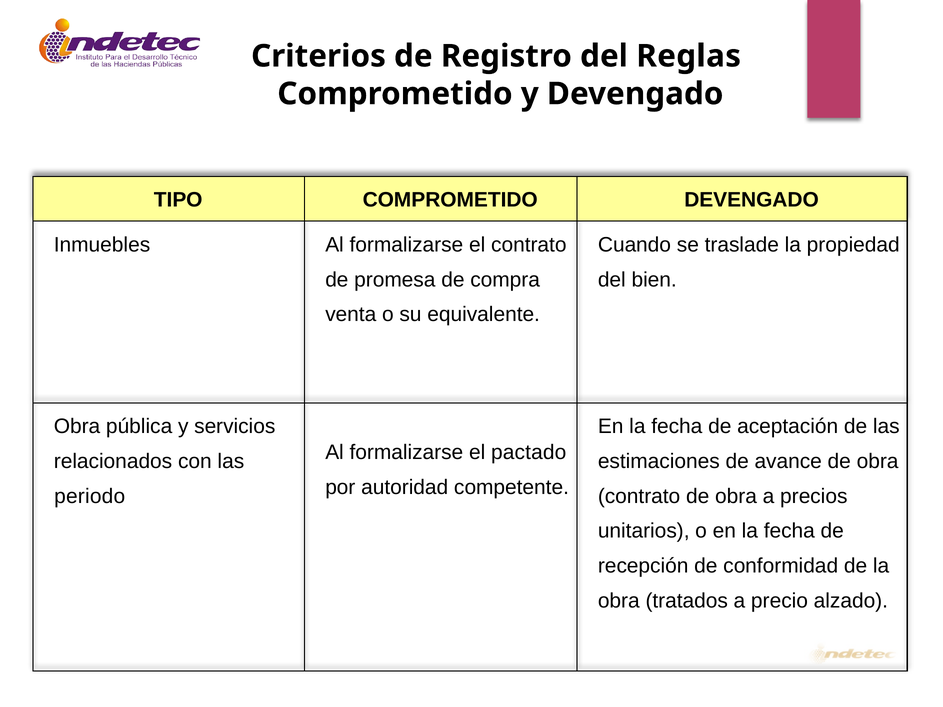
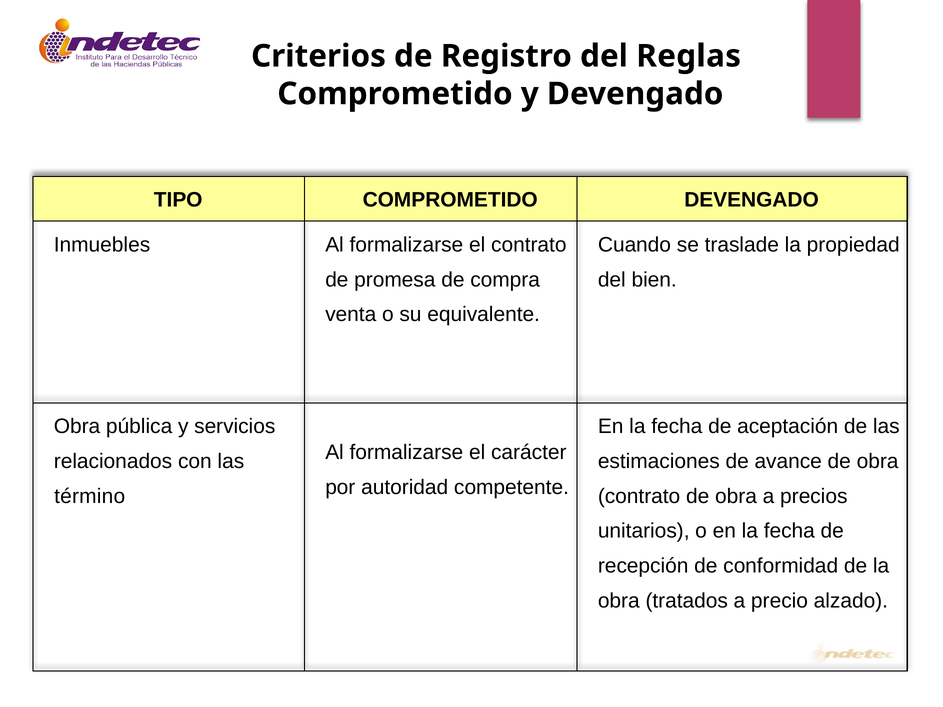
pactado: pactado -> carácter
periodo: periodo -> término
